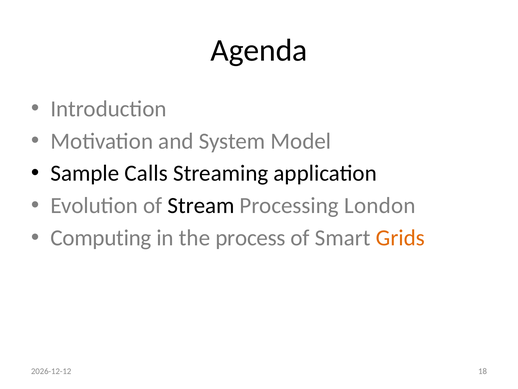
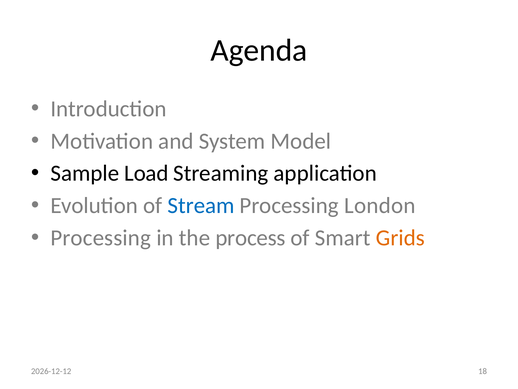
Calls: Calls -> Load
Stream colour: black -> blue
Computing at (101, 238): Computing -> Processing
